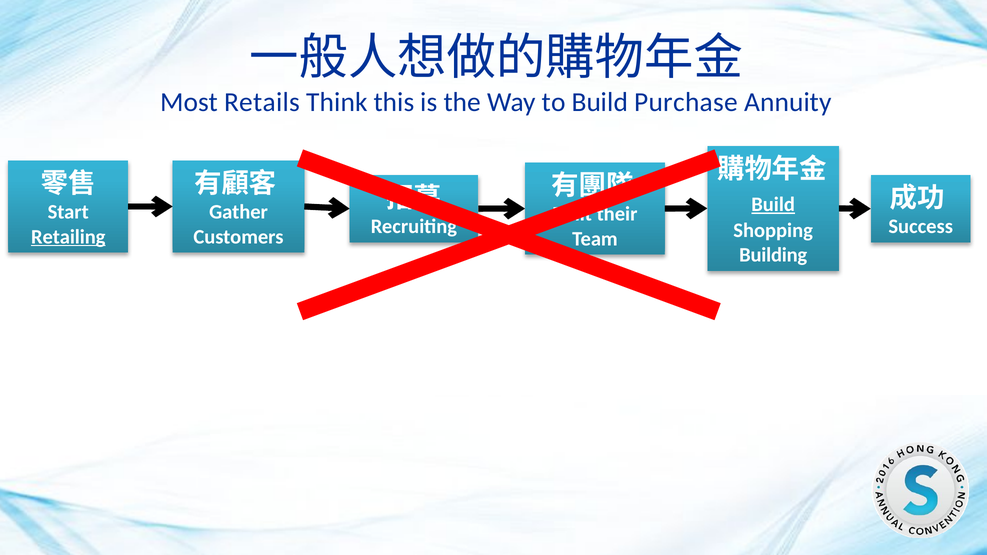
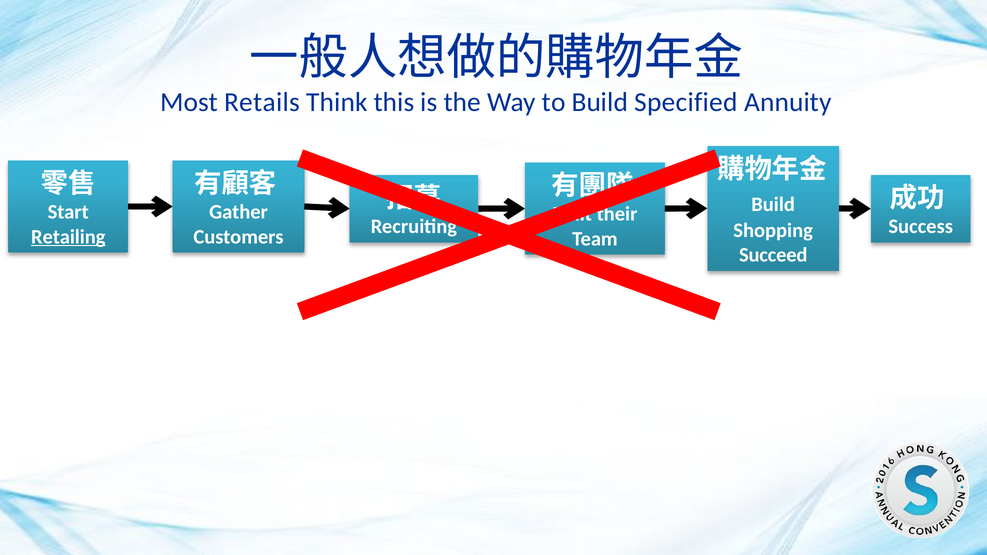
Purchase: Purchase -> Specified
Build at (773, 204) underline: present -> none
Building: Building -> Succeed
